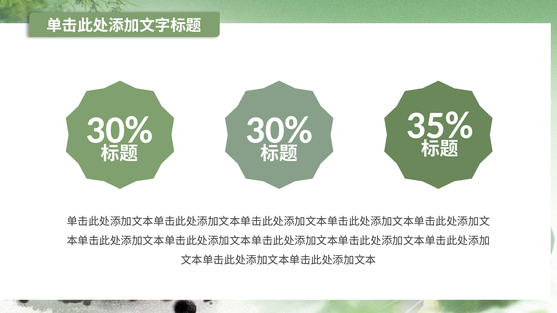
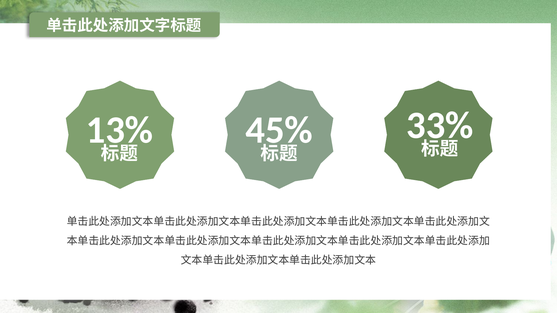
35%: 35% -> 33%
30% at (119, 130): 30% -> 13%
30% at (279, 130): 30% -> 45%
